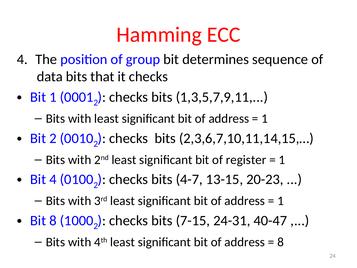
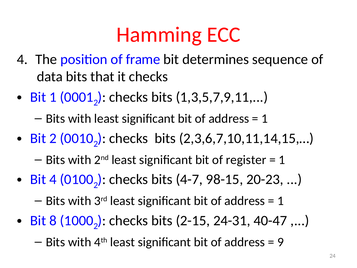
group: group -> frame
13-15: 13-15 -> 98-15
7-15: 7-15 -> 2-15
8 at (281, 242): 8 -> 9
